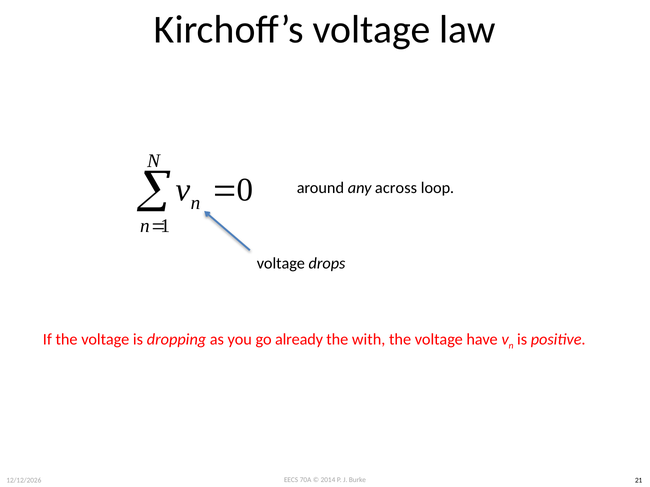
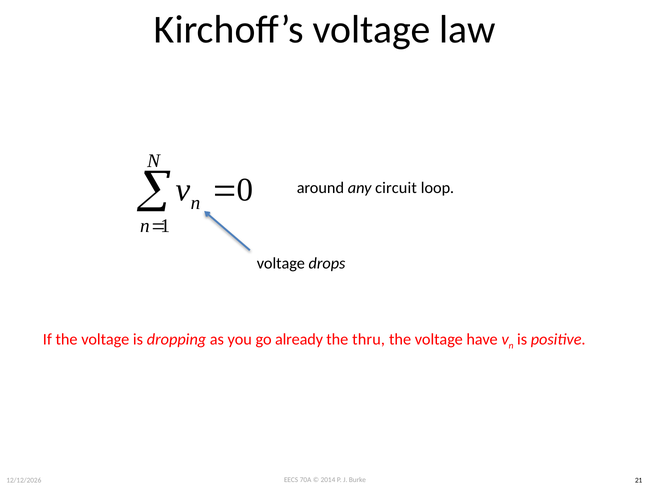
across: across -> circuit
with: with -> thru
